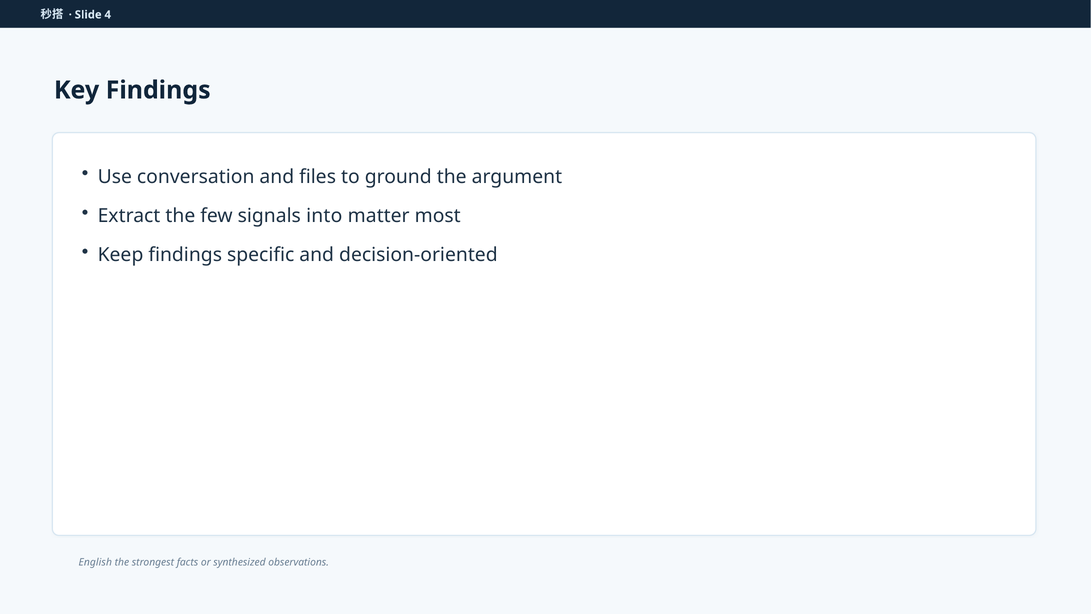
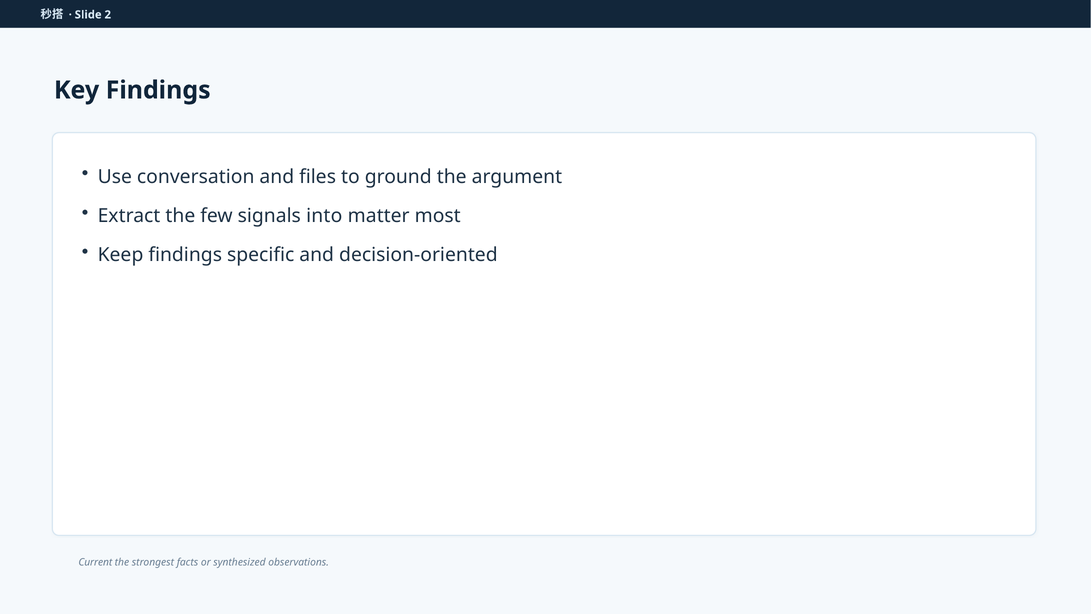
4: 4 -> 2
English: English -> Current
